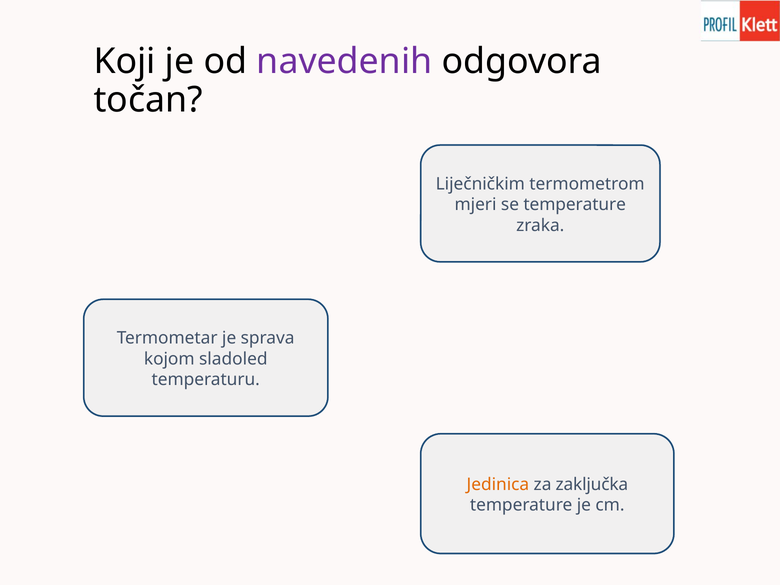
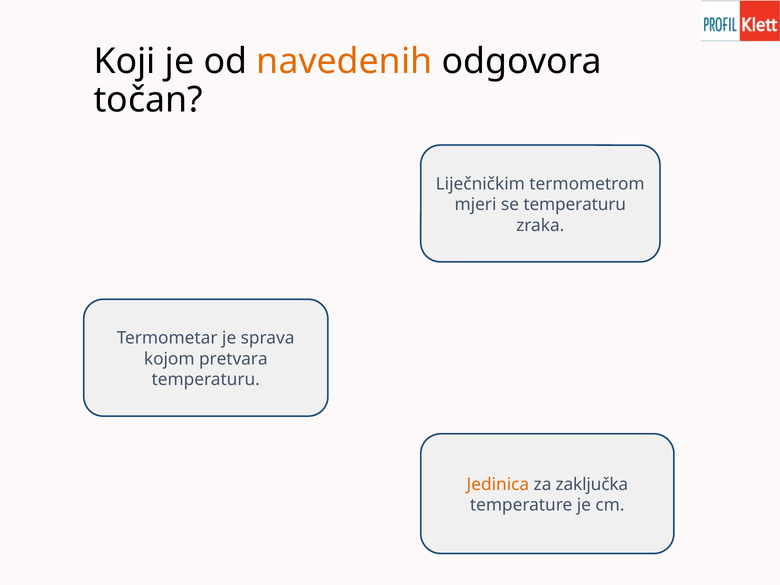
navedenih colour: purple -> orange
se temperature: temperature -> temperaturu
sladoled: sladoled -> pretvara
